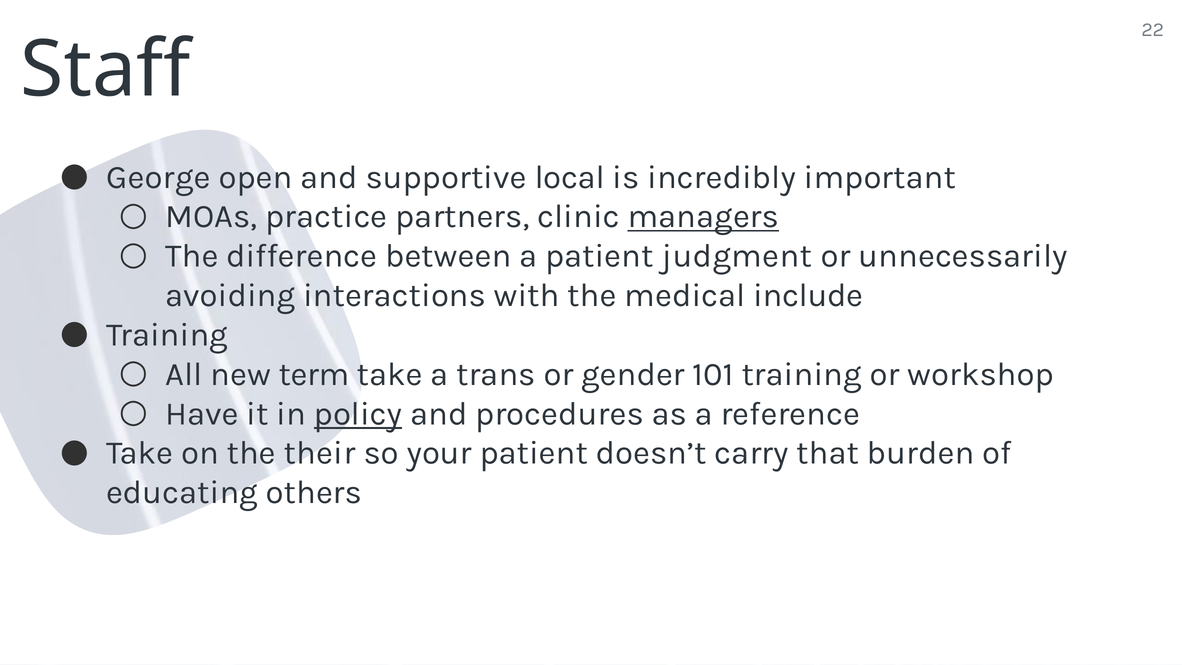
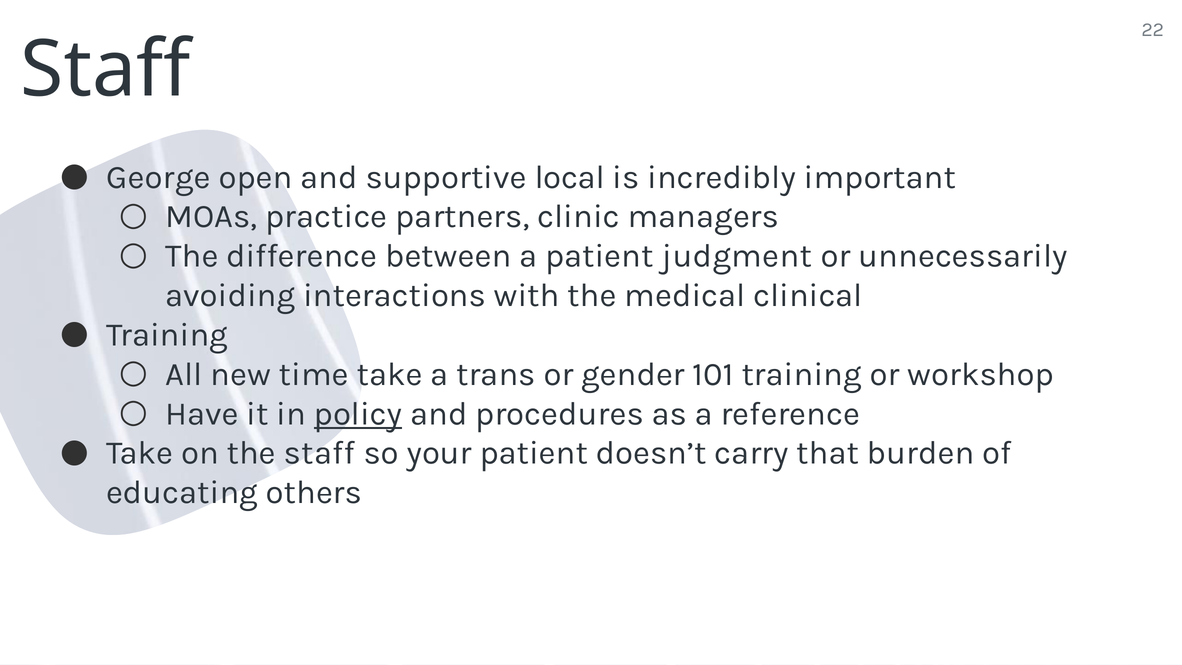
managers underline: present -> none
include: include -> clinical
term: term -> time
the their: their -> staff
